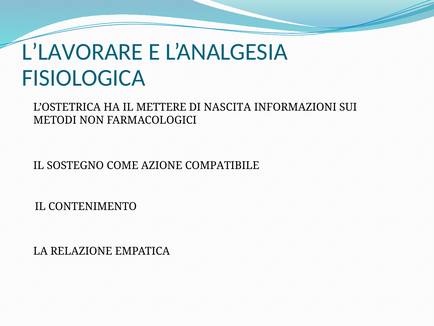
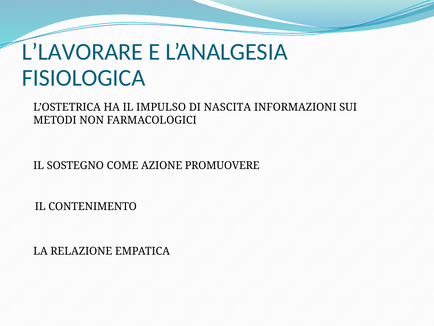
METTERE: METTERE -> IMPULSO
COMPATIBILE: COMPATIBILE -> PROMUOVERE
